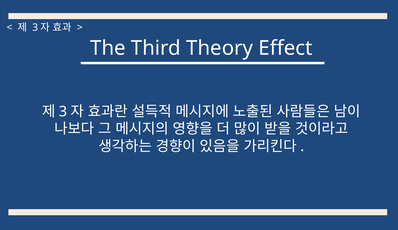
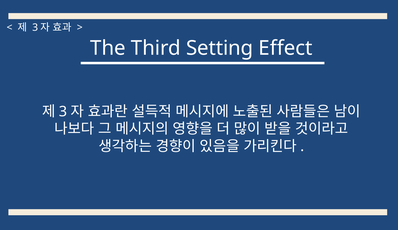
Theory: Theory -> Setting
